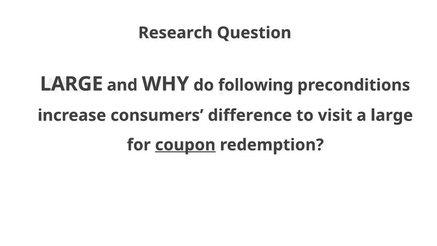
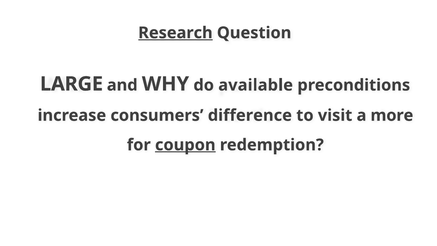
Research underline: none -> present
following: following -> available
a large: large -> more
